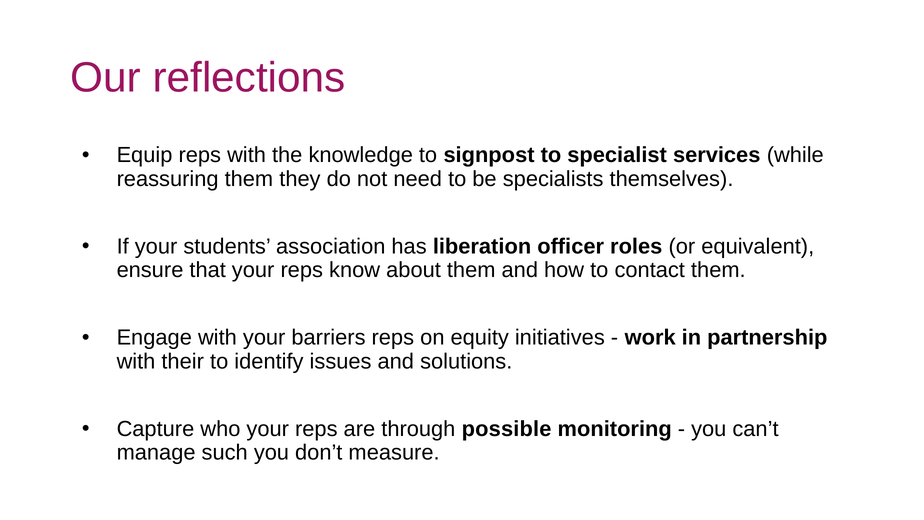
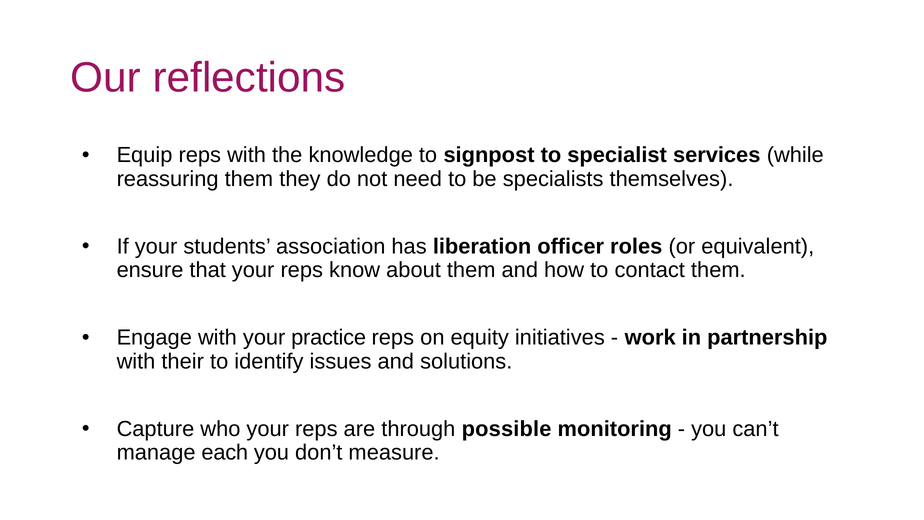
barriers: barriers -> practice
such: such -> each
